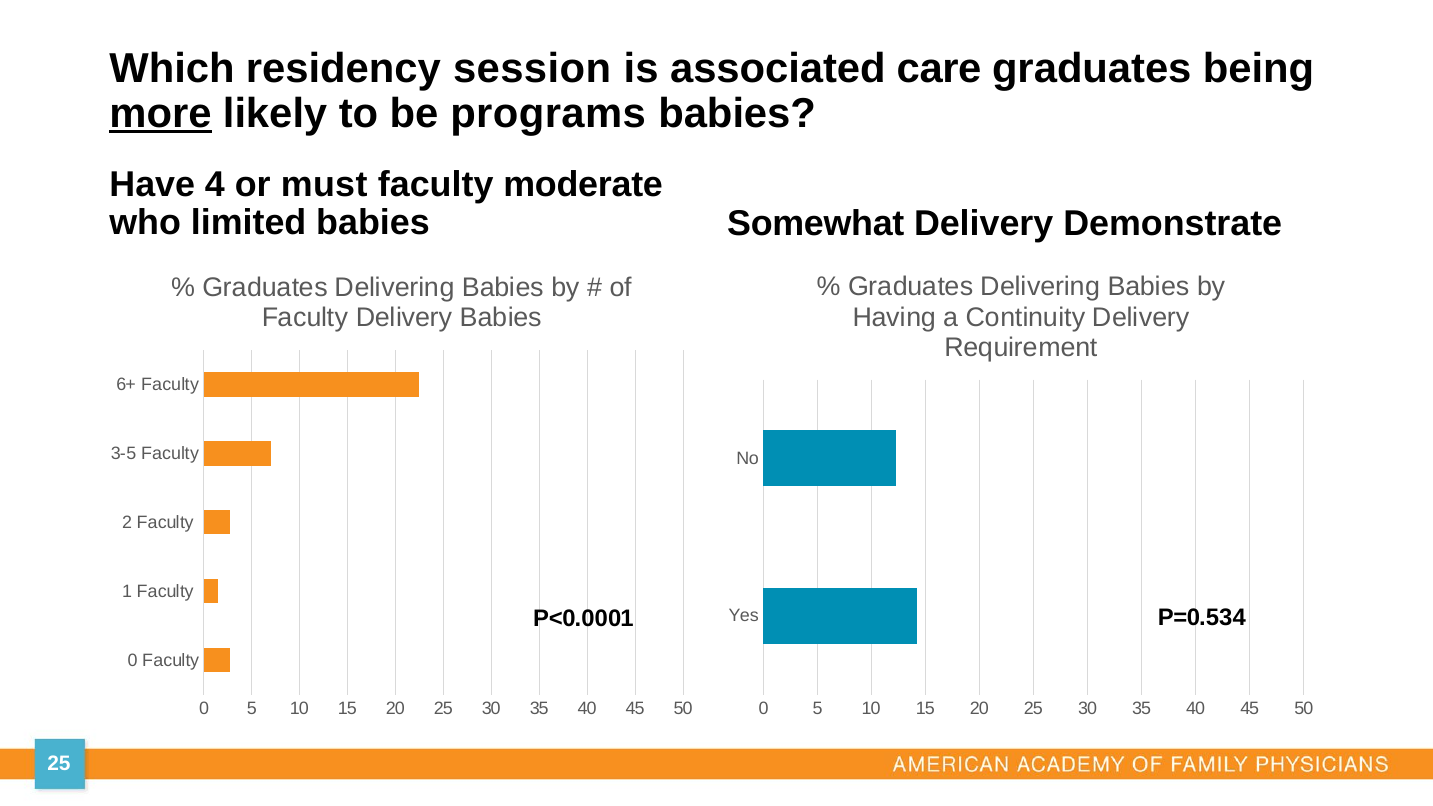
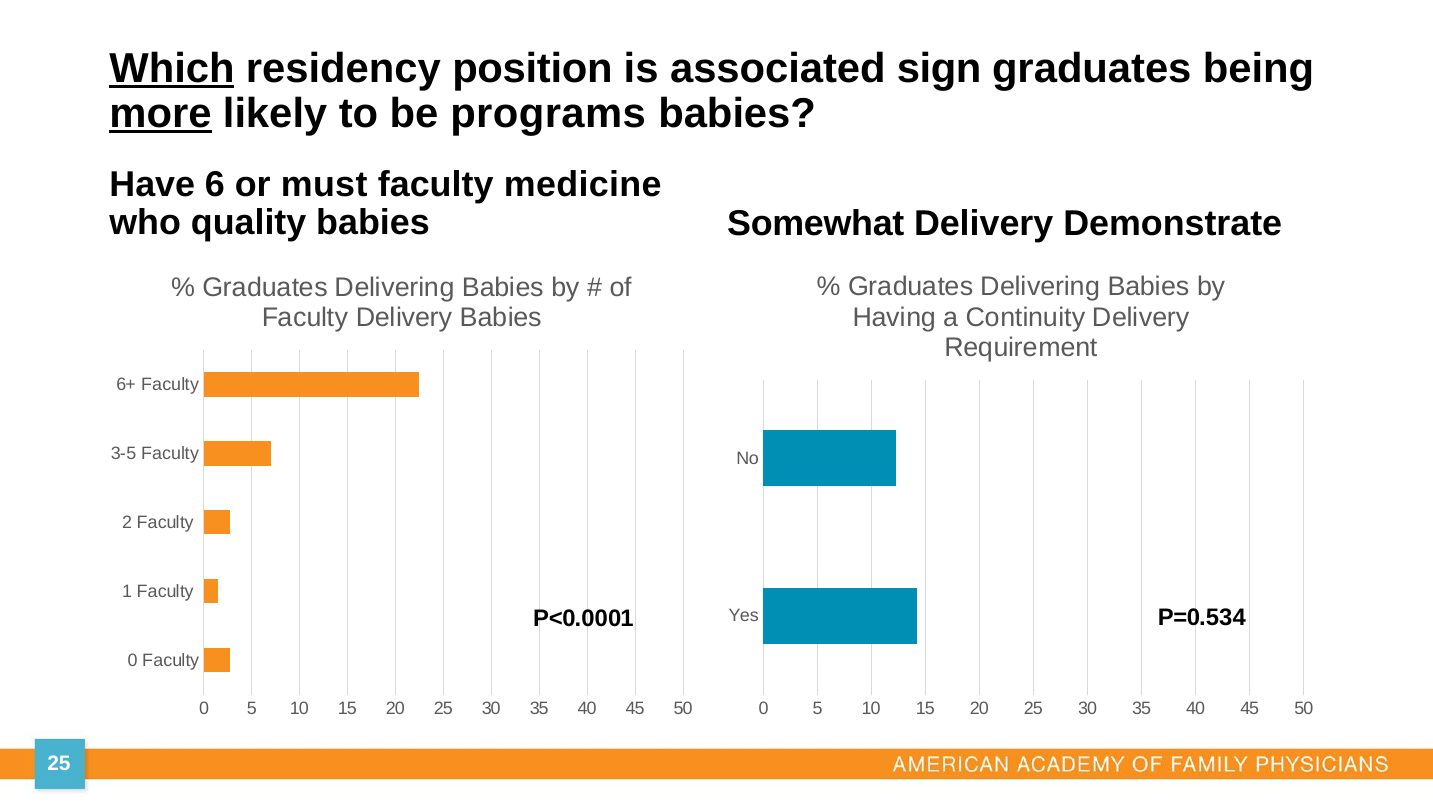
Which underline: none -> present
session: session -> position
care: care -> sign
4: 4 -> 6
moderate: moderate -> medicine
limited: limited -> quality
